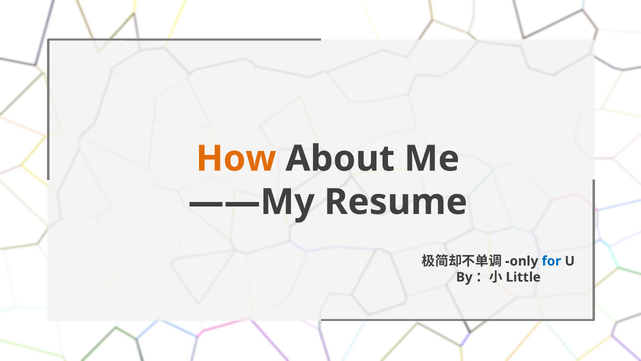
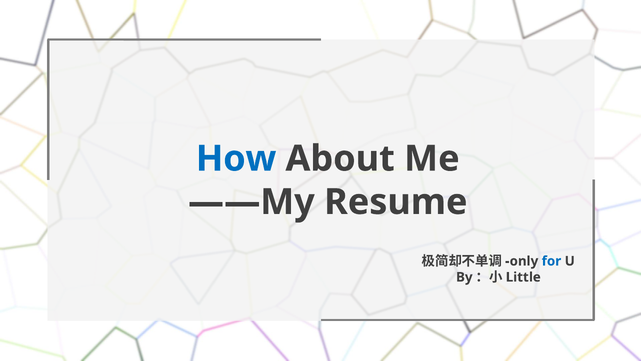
How colour: orange -> blue
